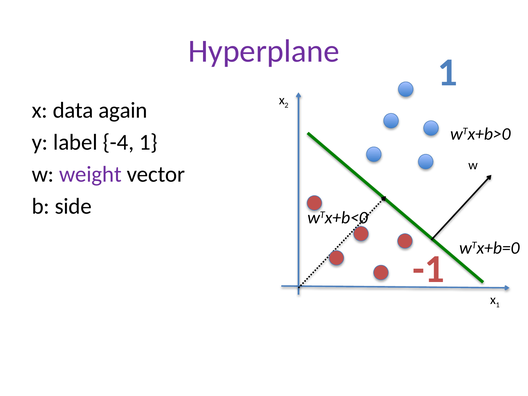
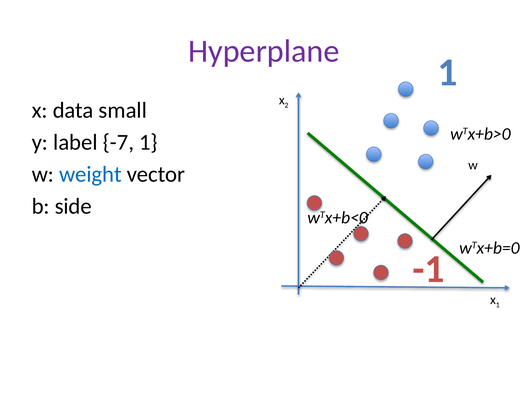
again: again -> small
-4: -4 -> -7
weight colour: purple -> blue
